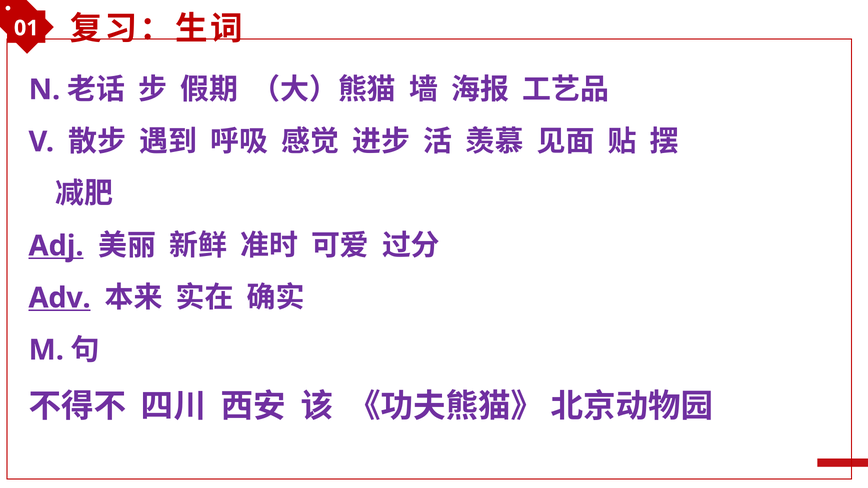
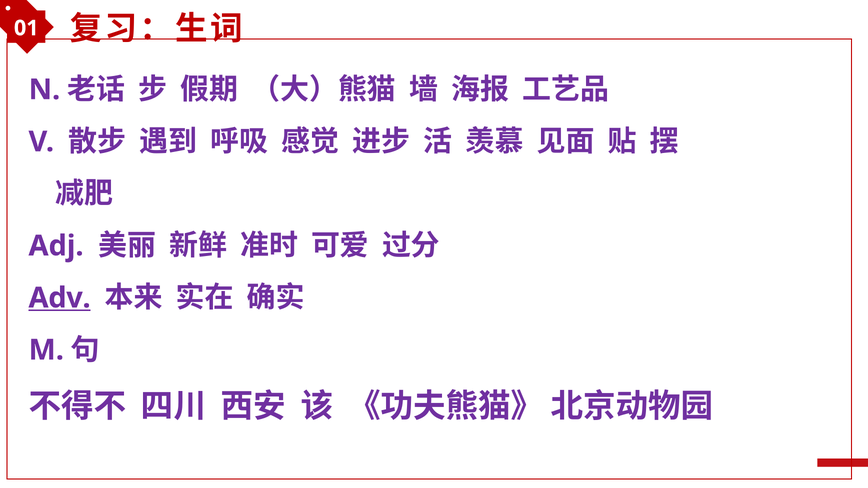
Adj underline: present -> none
